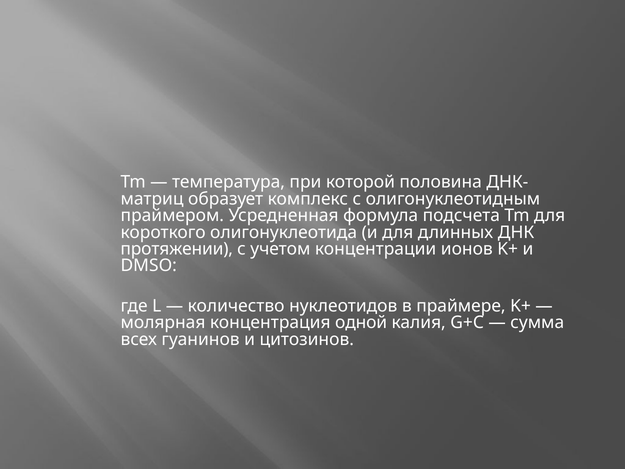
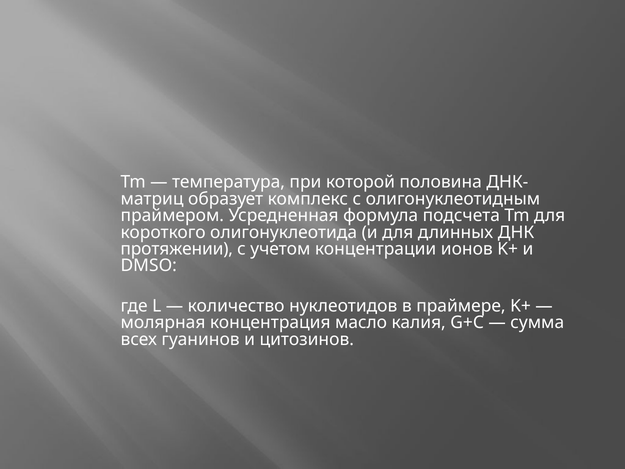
одной: одной -> масло
